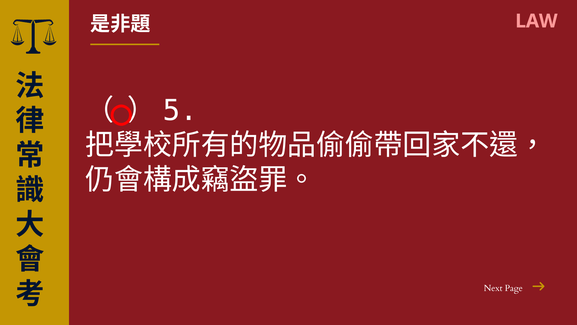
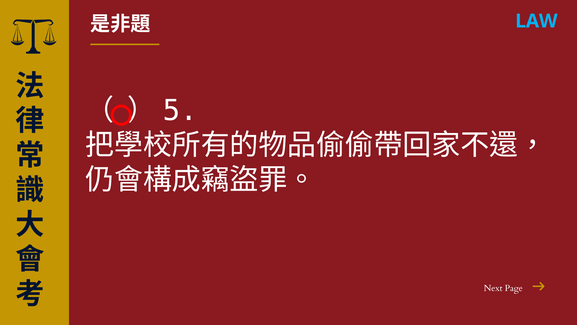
LAW colour: pink -> light blue
